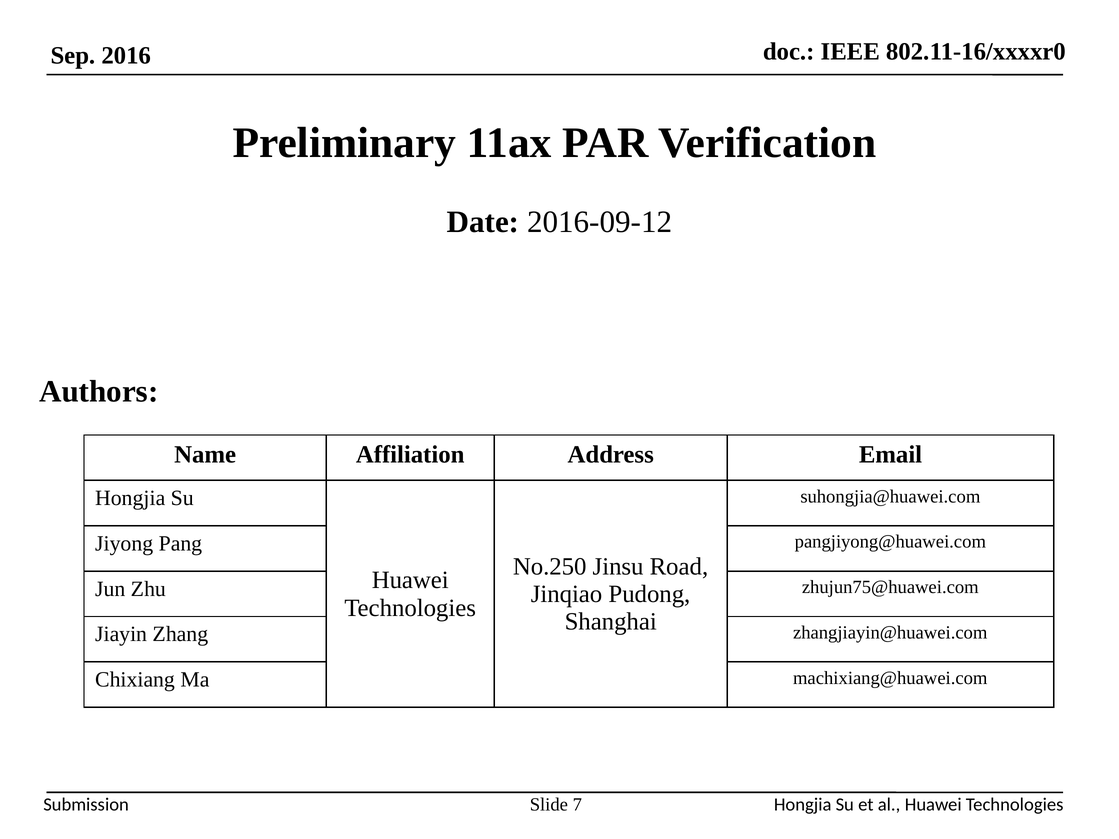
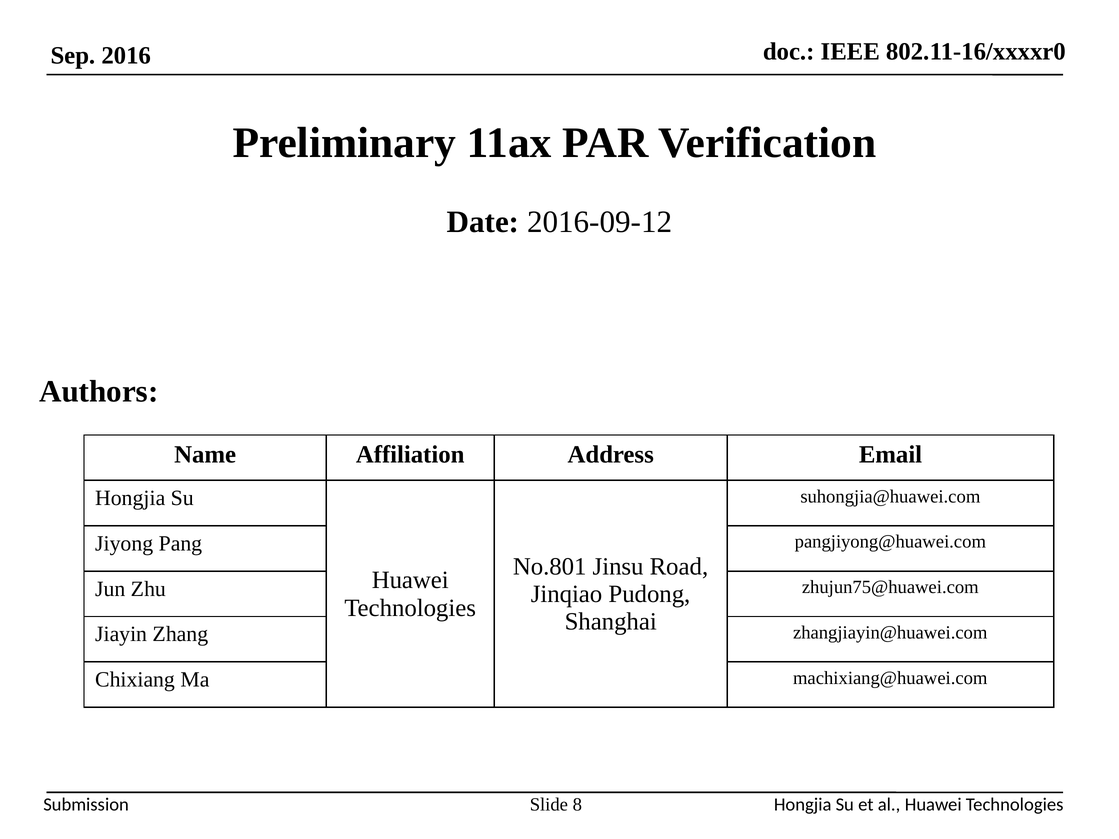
No.250: No.250 -> No.801
7: 7 -> 8
